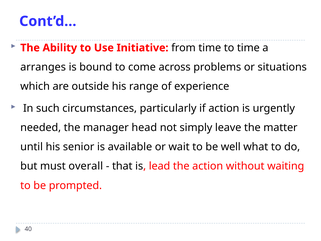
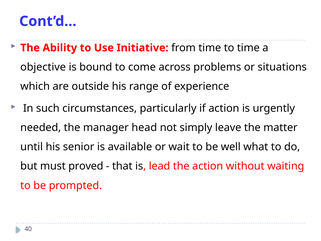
arranges: arranges -> objective
overall: overall -> proved
